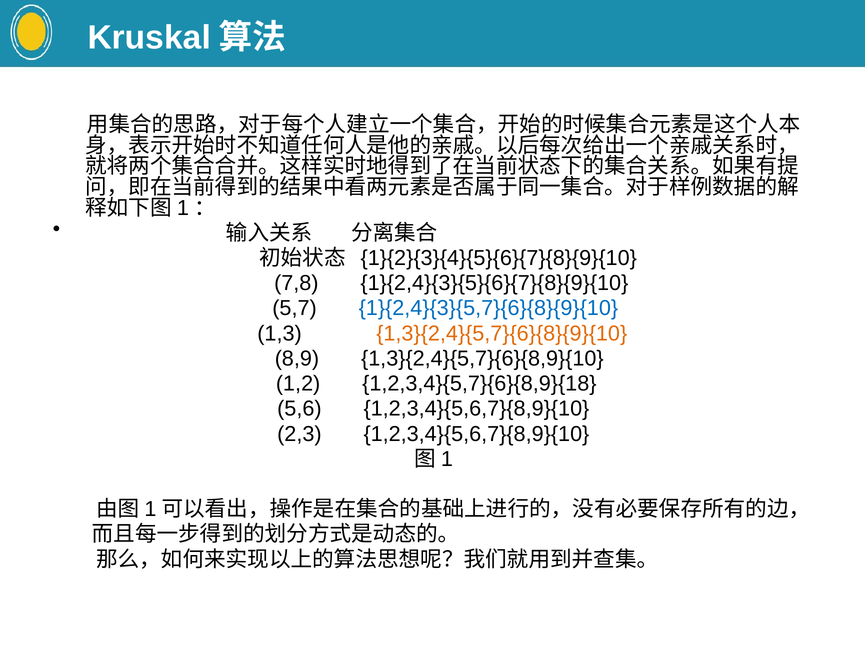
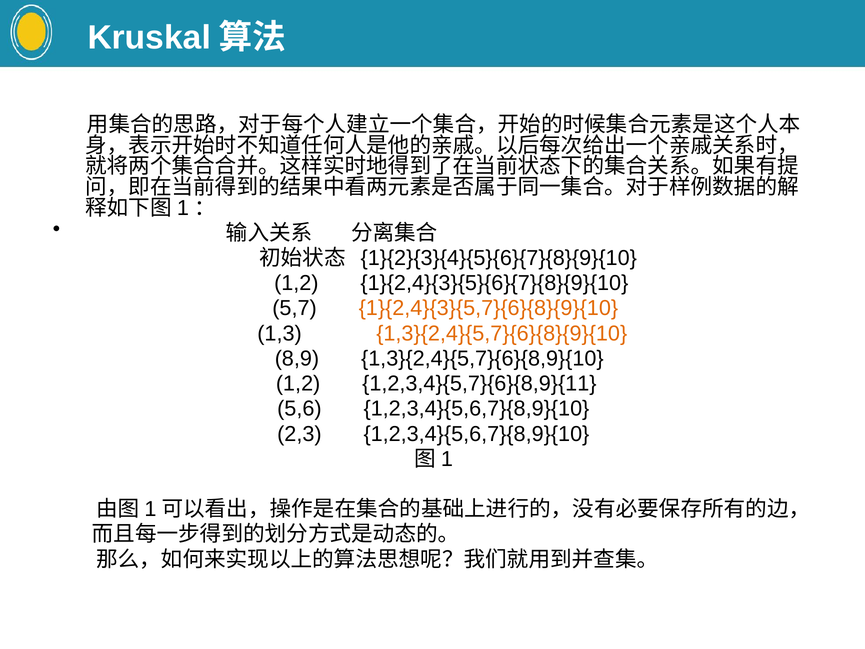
7,8 at (296, 283): 7,8 -> 1,2
1}{2,4}{3}{5,7}{6}{8}{9}{10 colour: blue -> orange
1,2,3,4}{5,7}{6}{8,9}{18: 1,2,3,4}{5,7}{6}{8,9}{18 -> 1,2,3,4}{5,7}{6}{8,9}{11
